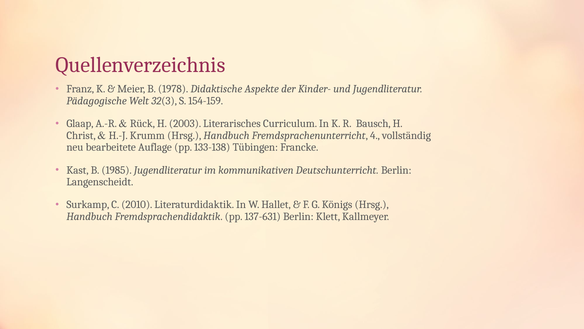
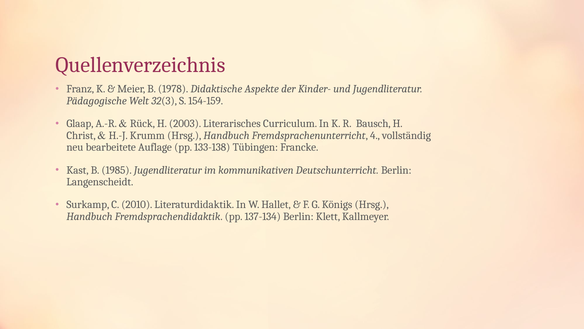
137-631: 137-631 -> 137-134
